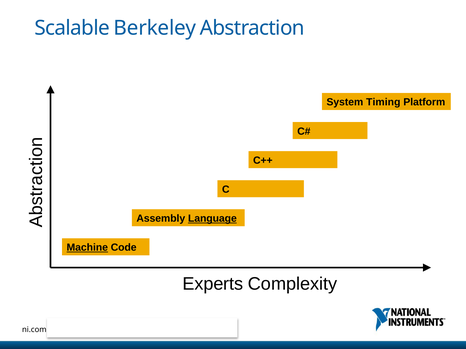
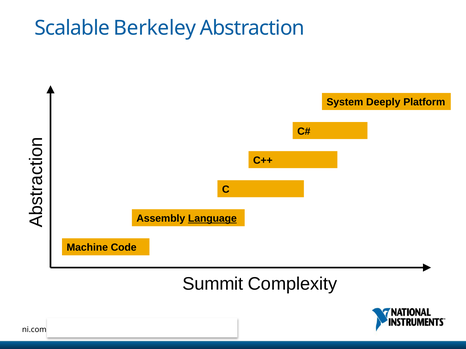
Timing: Timing -> Deeply
Machine underline: present -> none
Experts: Experts -> Summit
